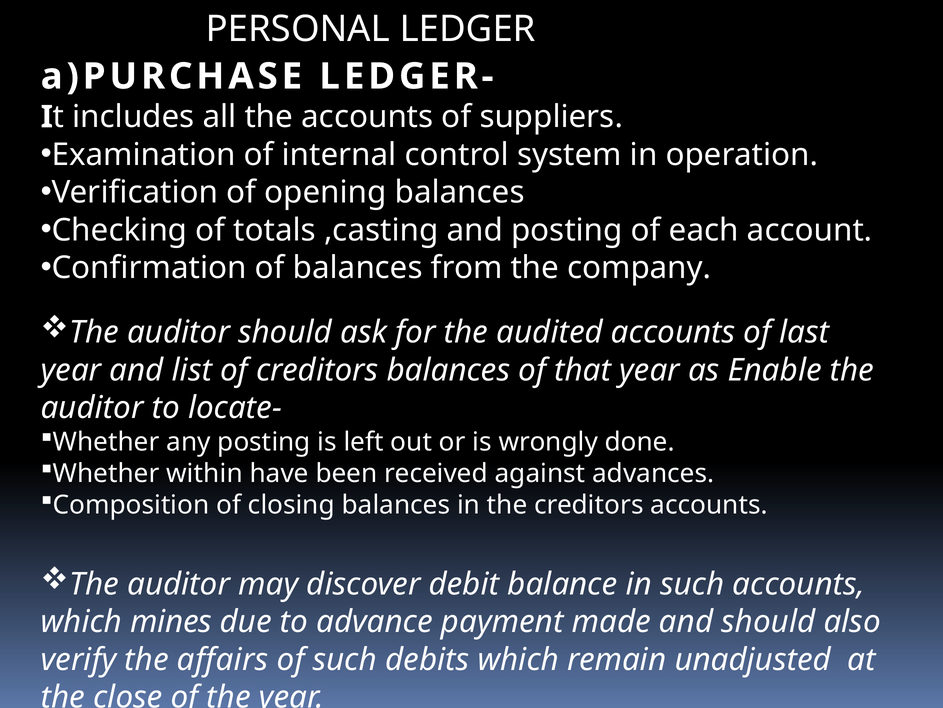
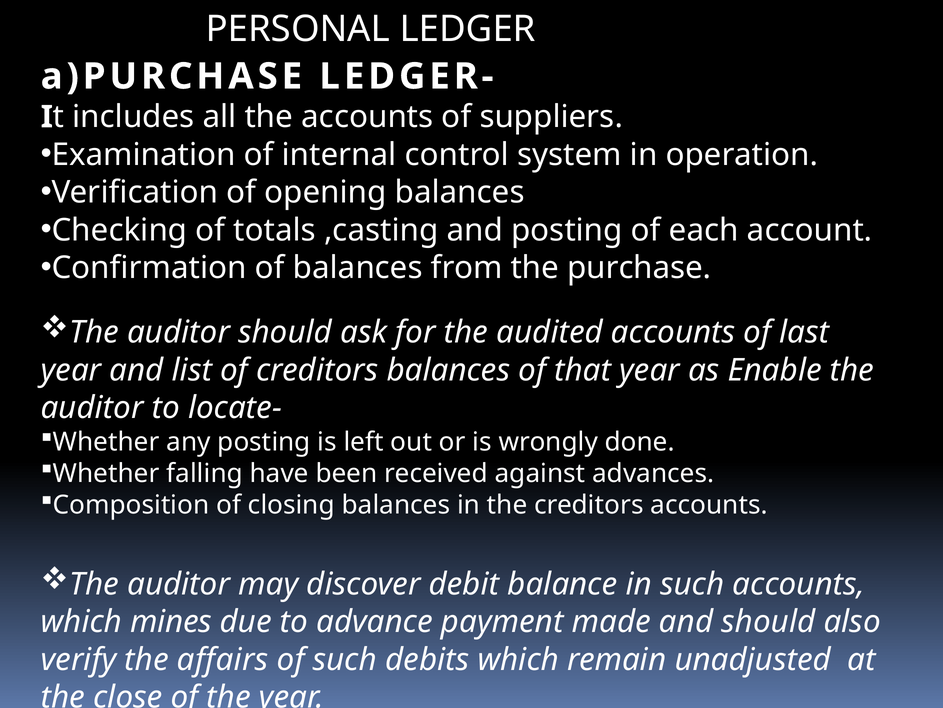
company: company -> purchase
within: within -> falling
